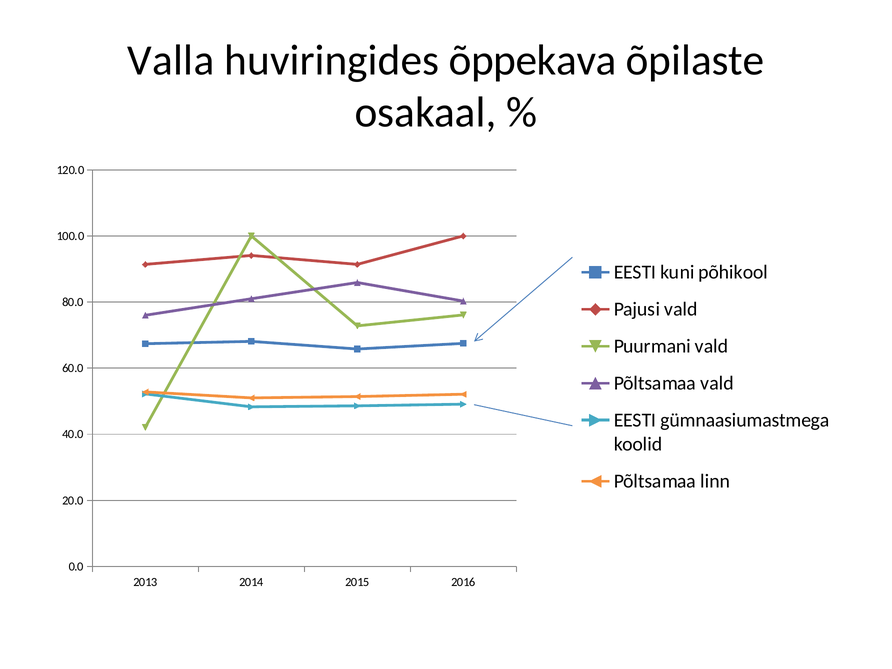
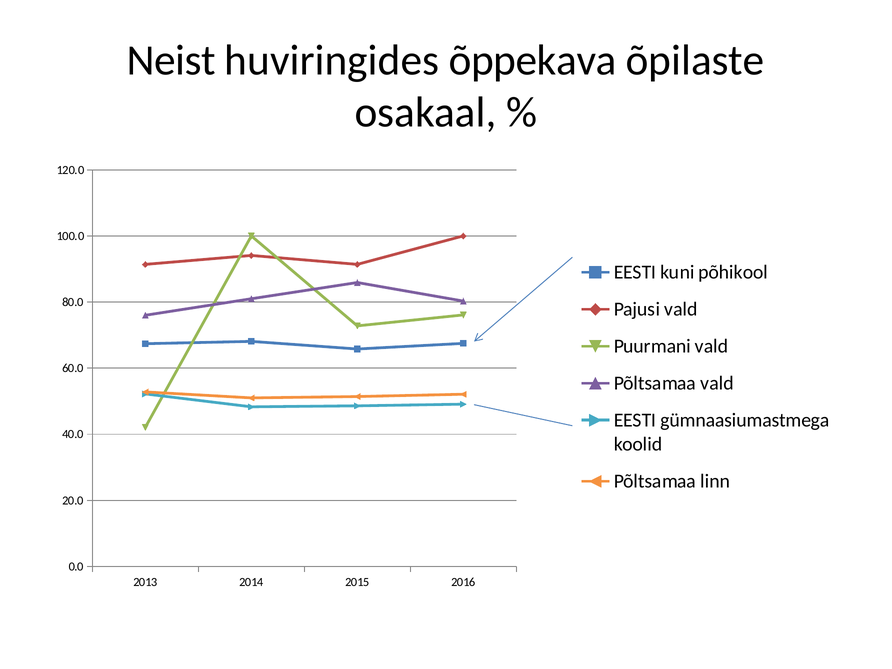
Valla: Valla -> Neist
